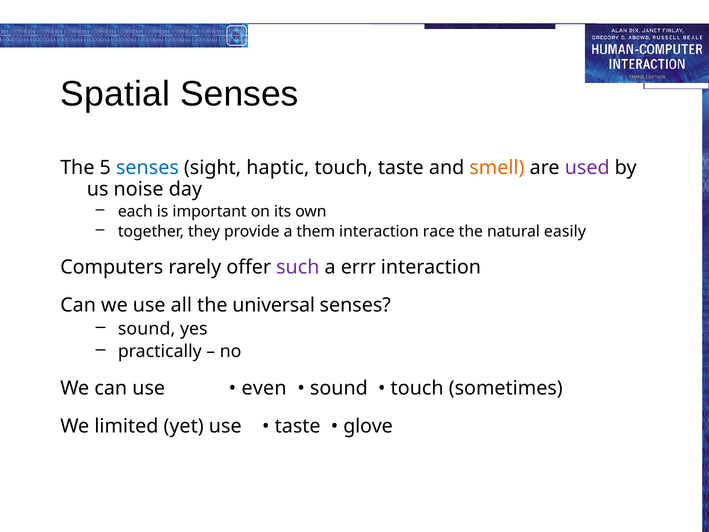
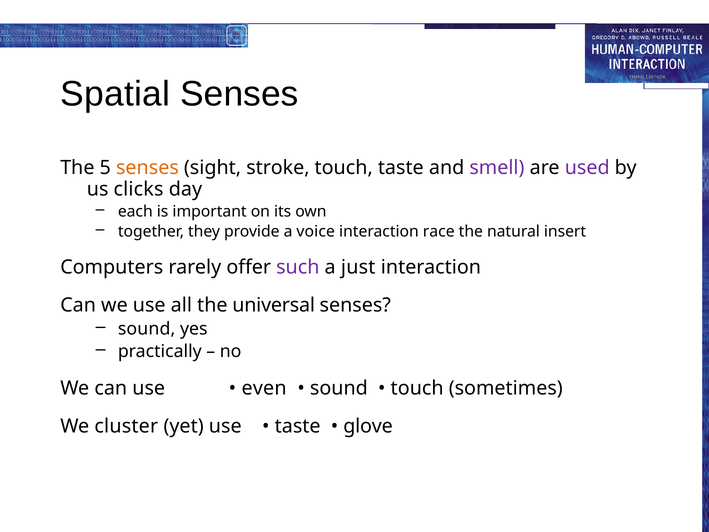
senses at (147, 168) colour: blue -> orange
haptic: haptic -> stroke
smell colour: orange -> purple
noise: noise -> clicks
them: them -> voice
easily: easily -> insert
errr: errr -> just
limited: limited -> cluster
